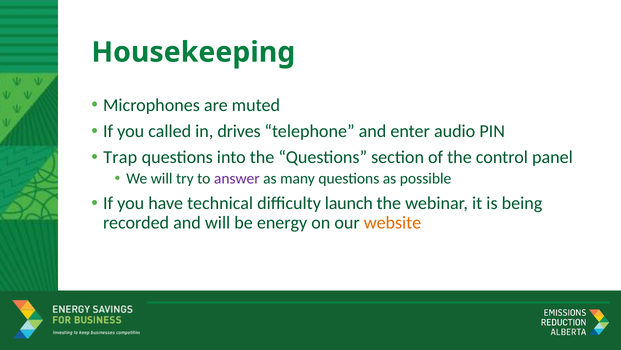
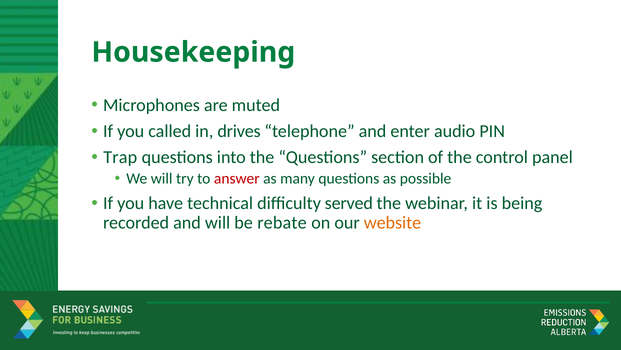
answer colour: purple -> red
launch: launch -> served
energy: energy -> rebate
